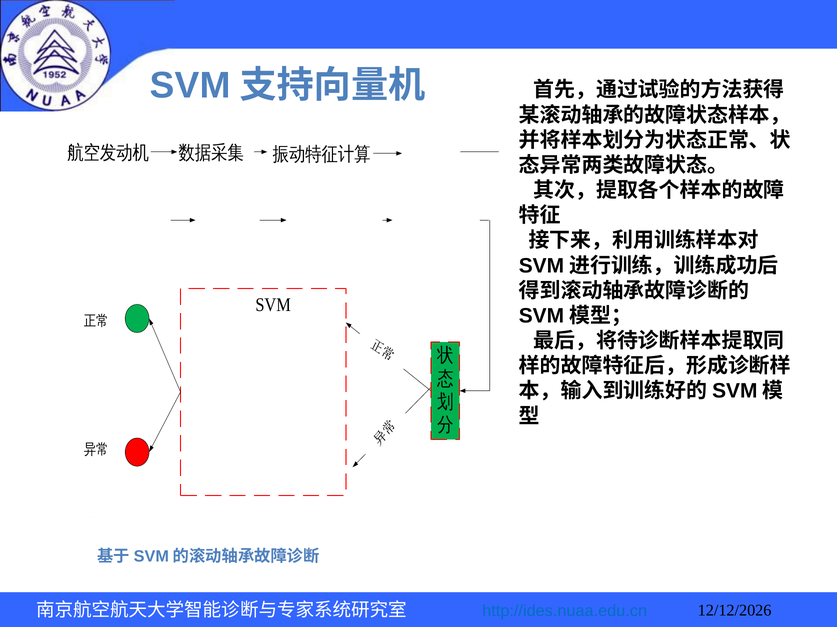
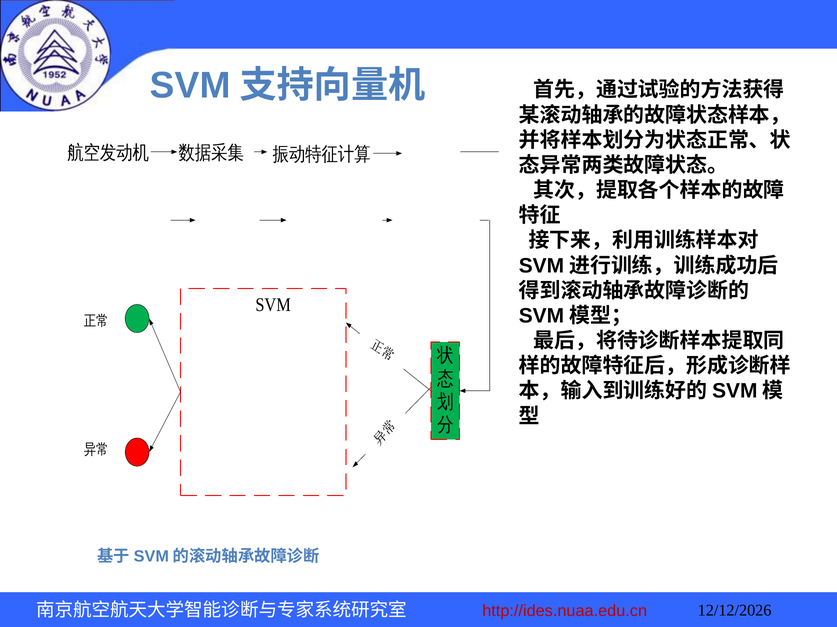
http://ides.nuaa.edu.cn colour: blue -> red
